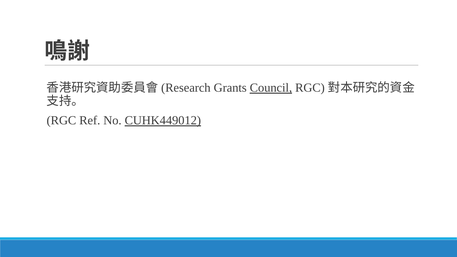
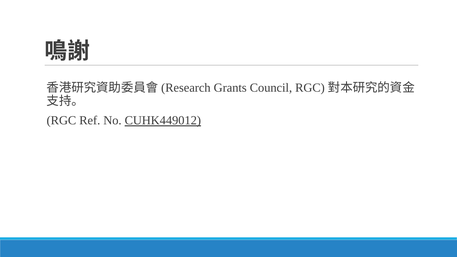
Council underline: present -> none
